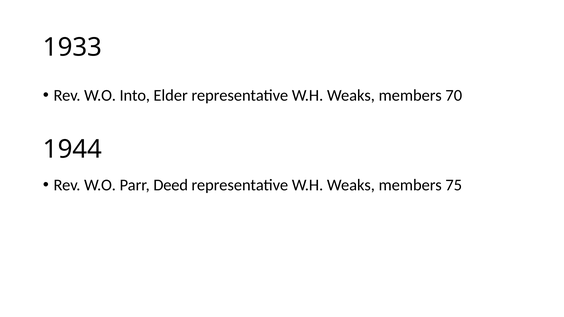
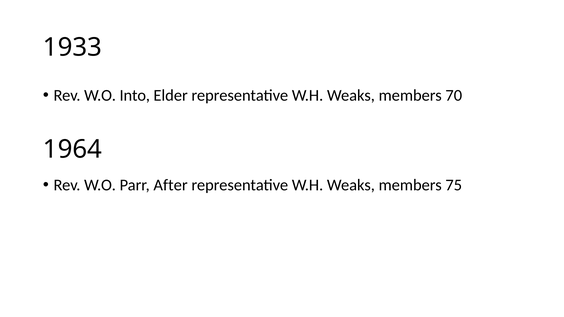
1944: 1944 -> 1964
Deed: Deed -> After
